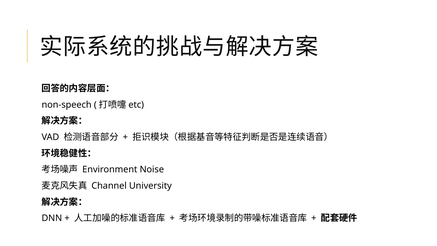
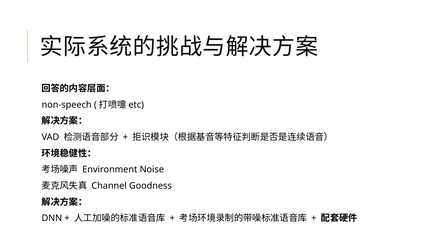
University: University -> Goodness
